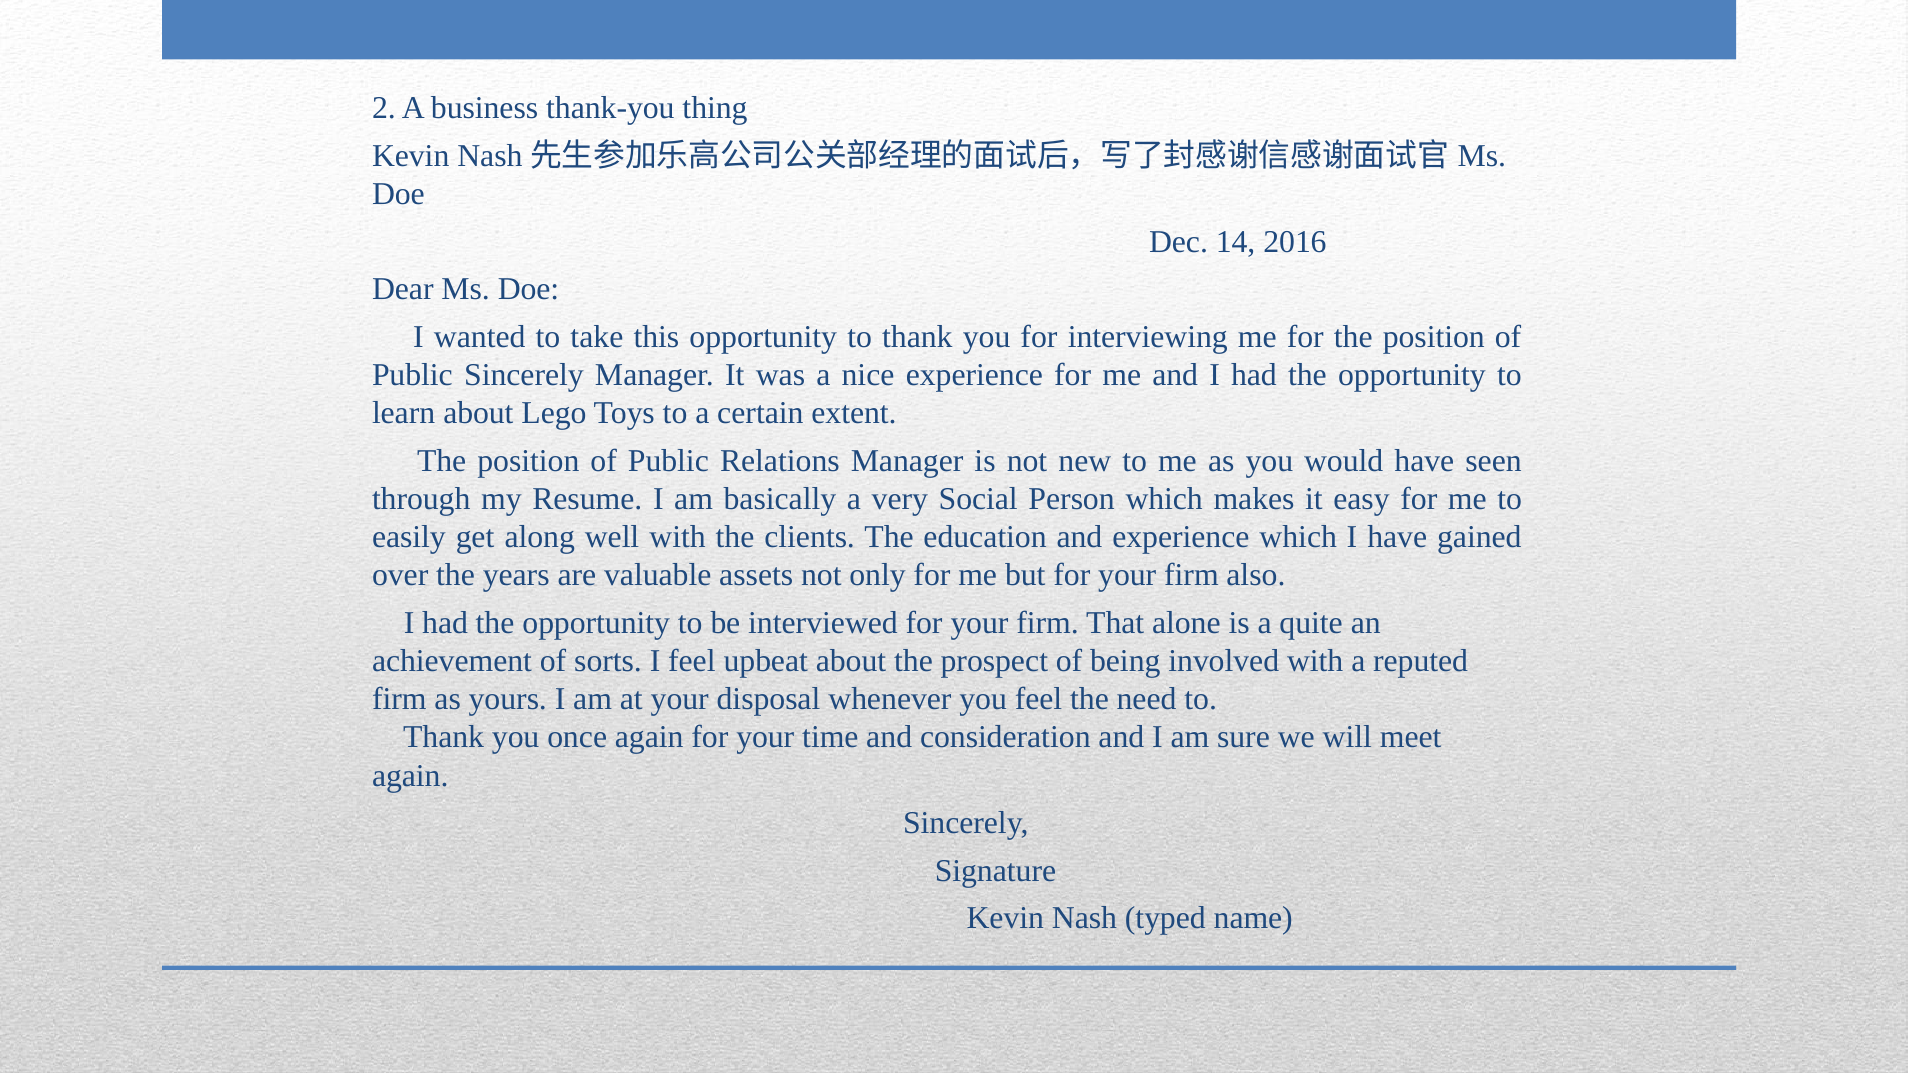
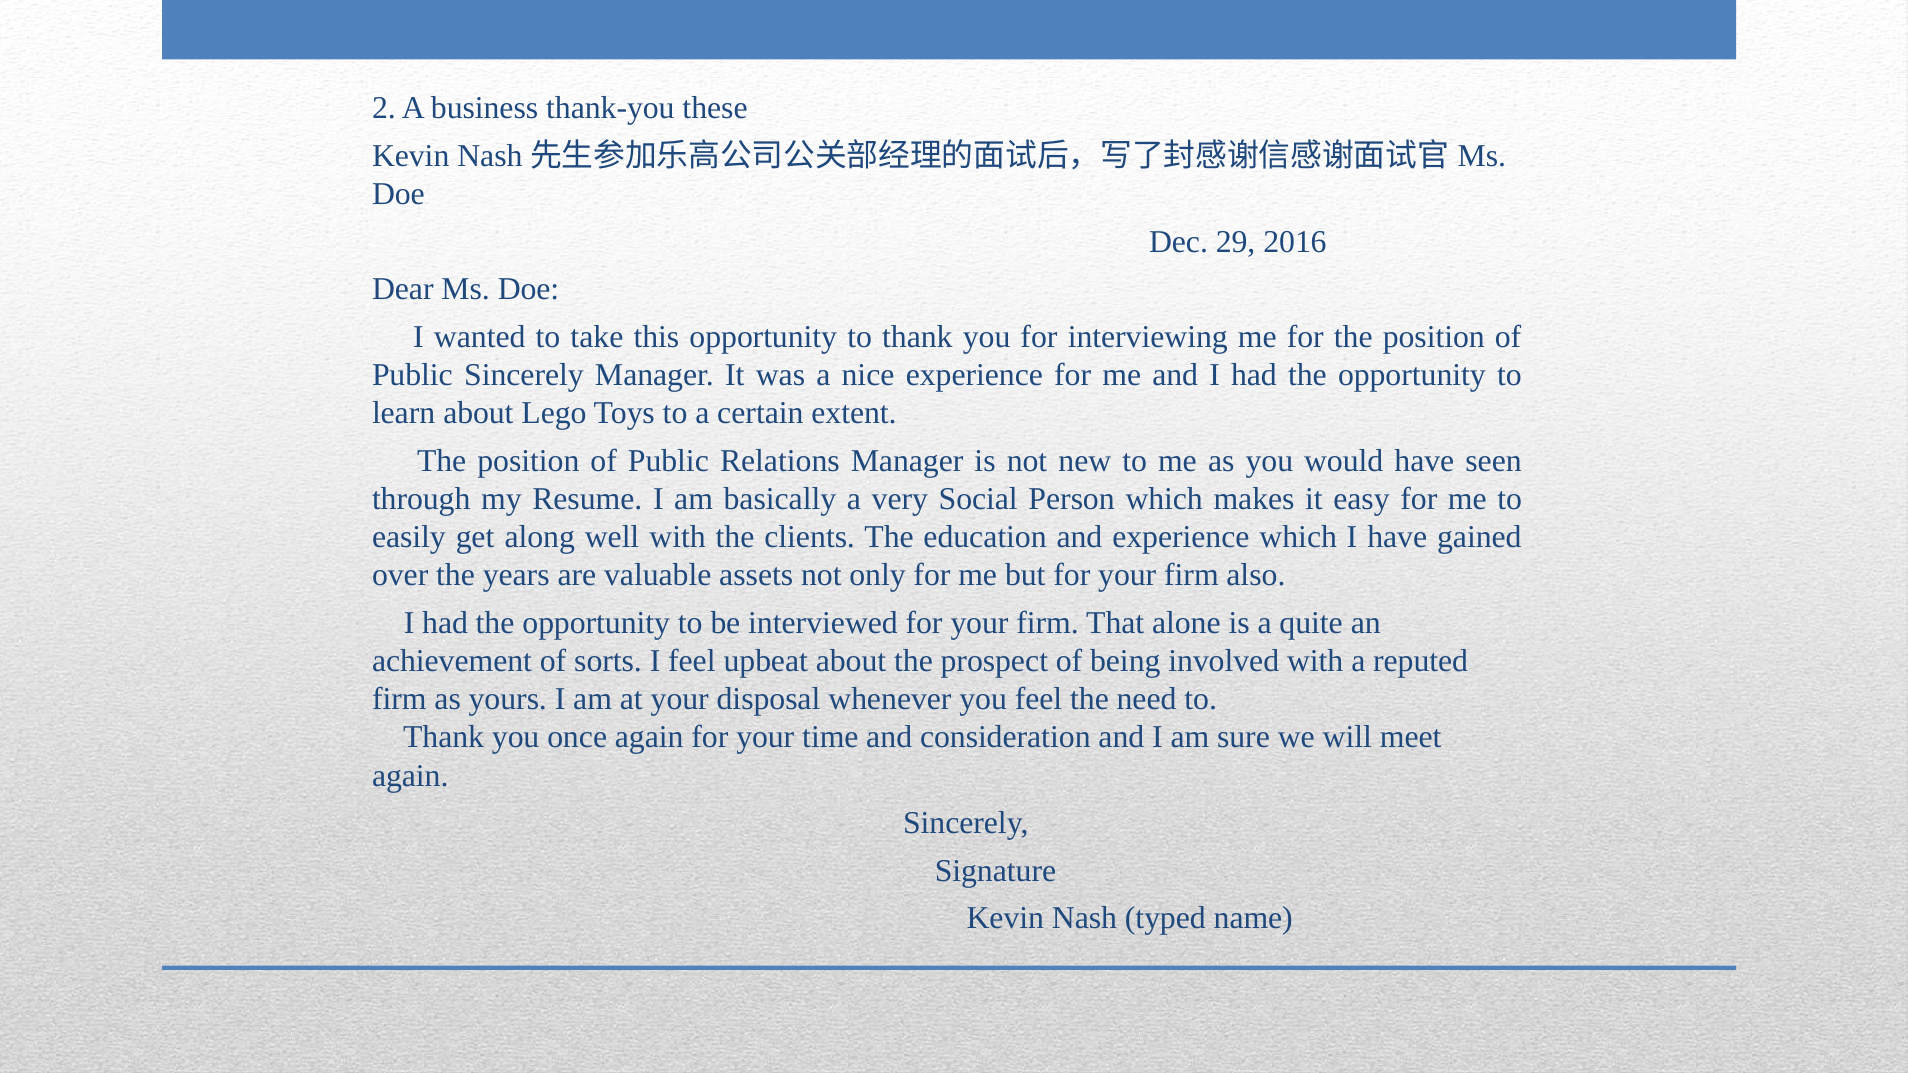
thing: thing -> these
14: 14 -> 29
